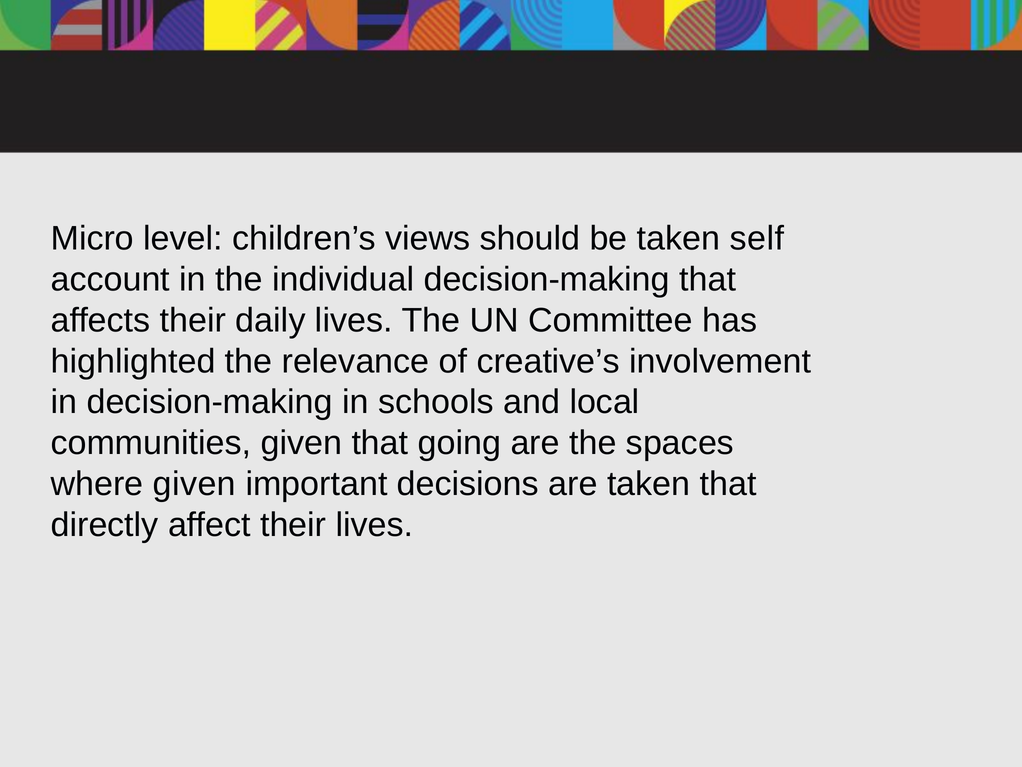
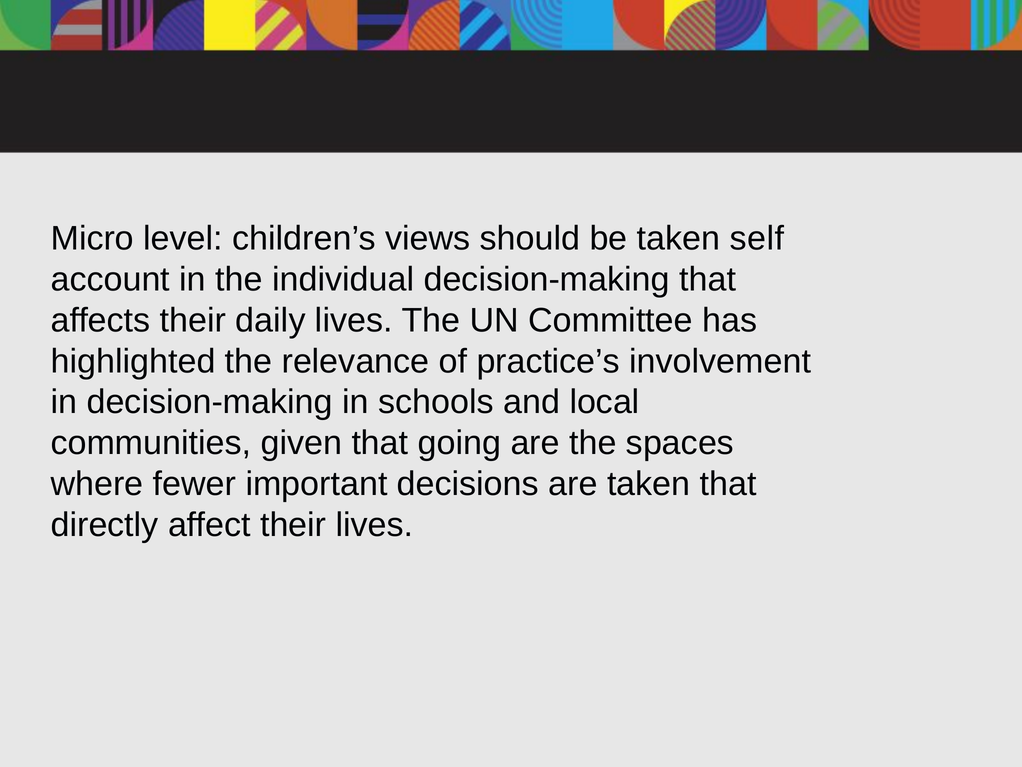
creative’s: creative’s -> practice’s
where given: given -> fewer
